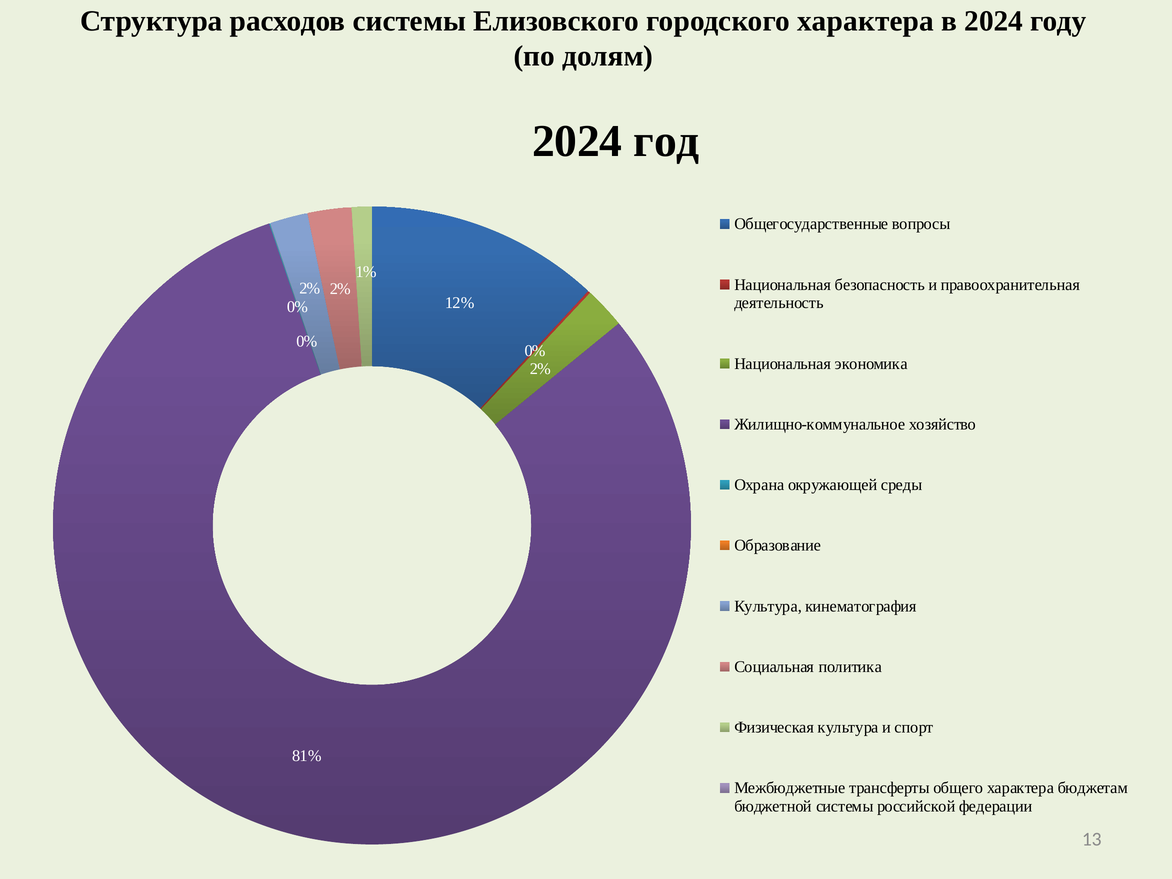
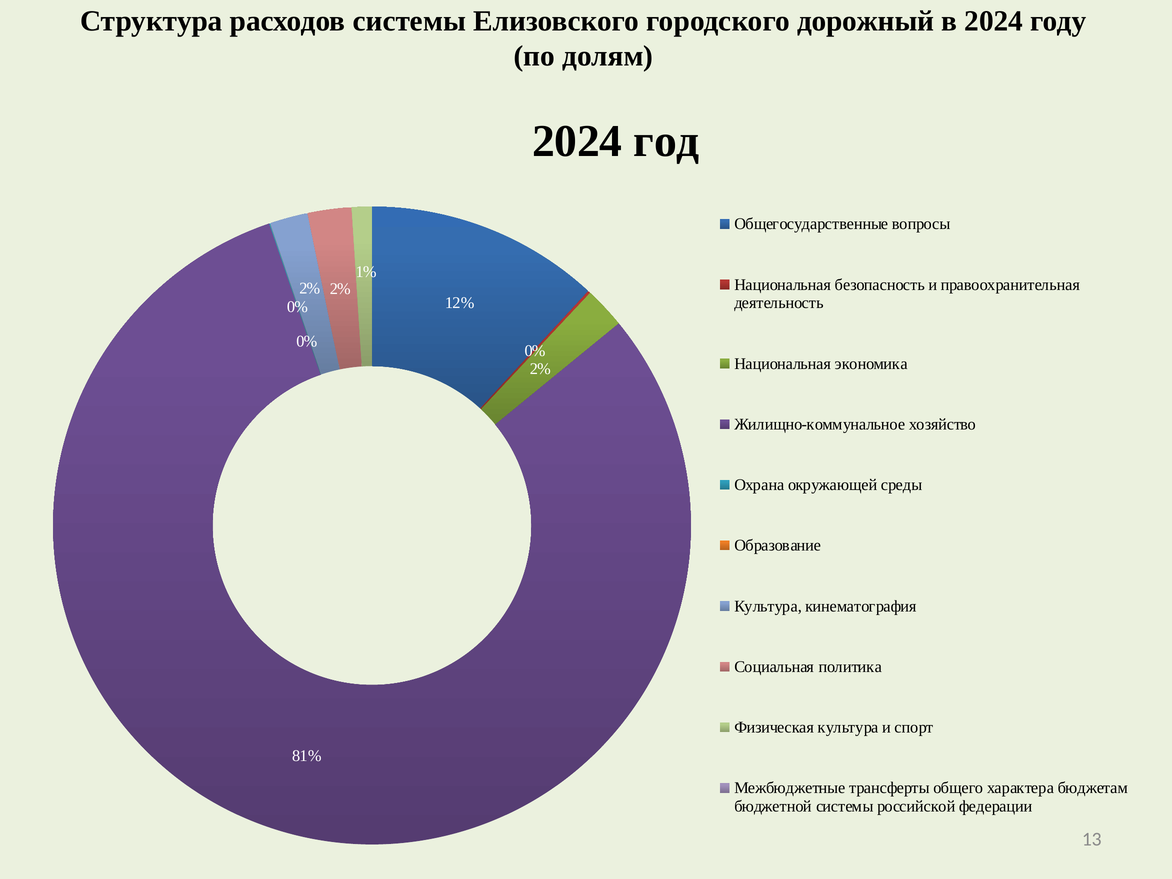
городского характера: характера -> дорожный
